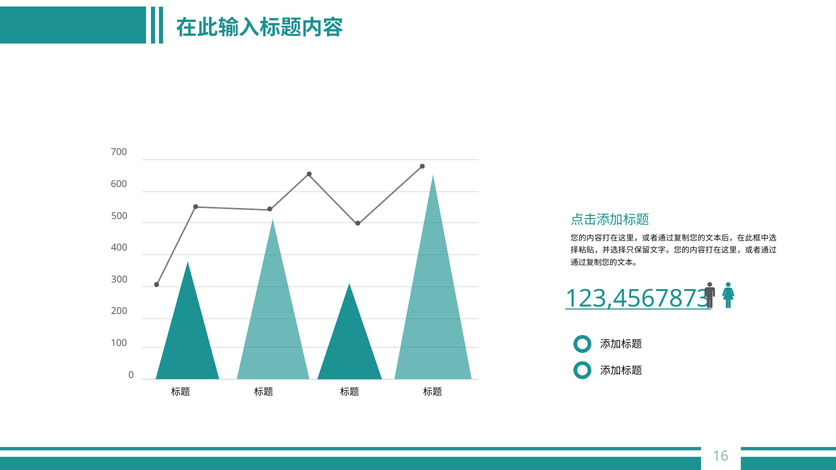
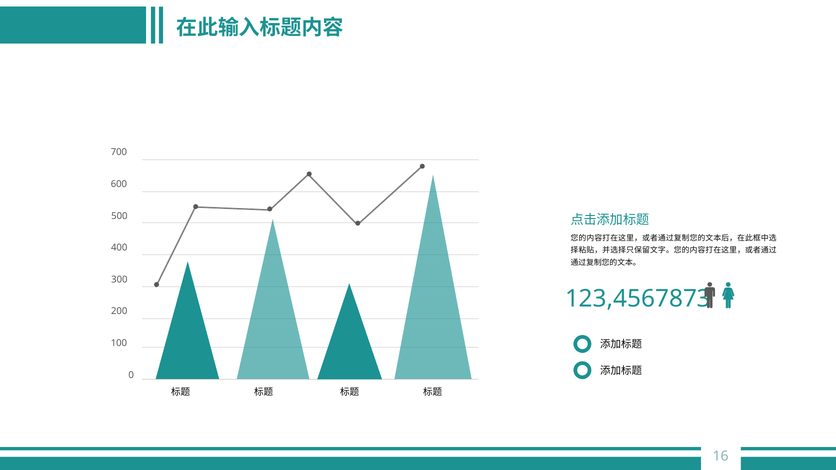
123,4567873 underline: present -> none
